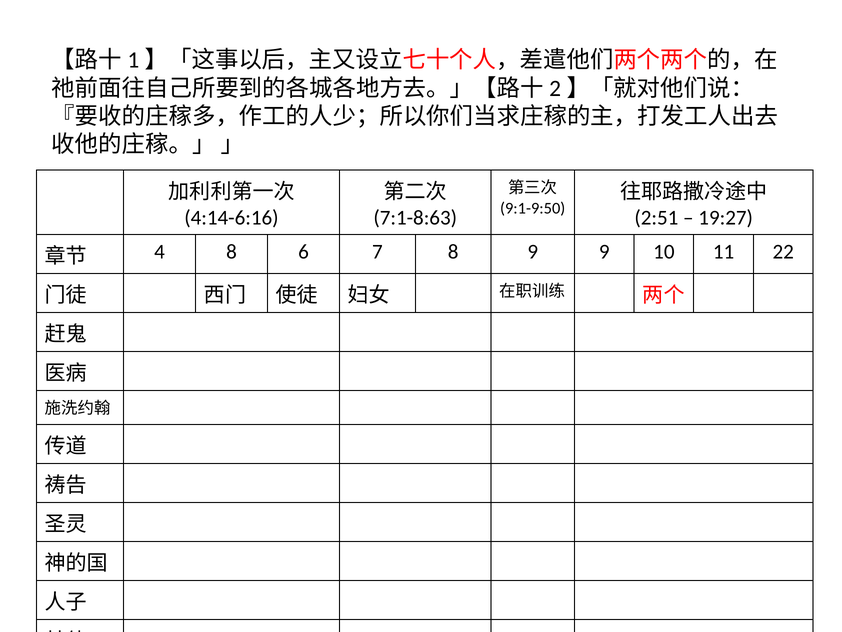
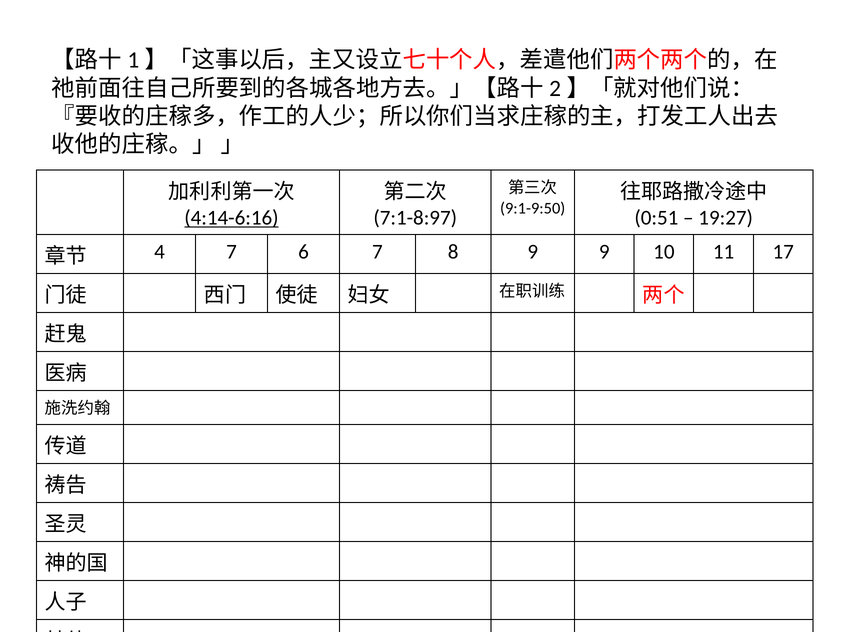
4:14-6:16 underline: none -> present
7:1-8:63: 7:1-8:63 -> 7:1-8:97
2:51: 2:51 -> 0:51
4 8: 8 -> 7
22: 22 -> 17
